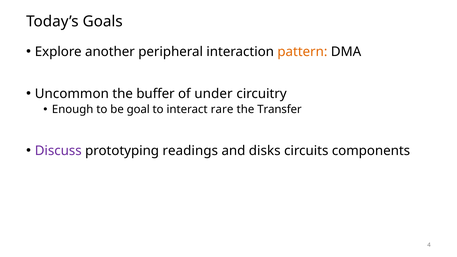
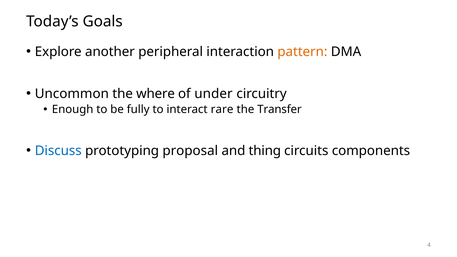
buffer: buffer -> where
goal: goal -> fully
Discuss colour: purple -> blue
readings: readings -> proposal
disks: disks -> thing
